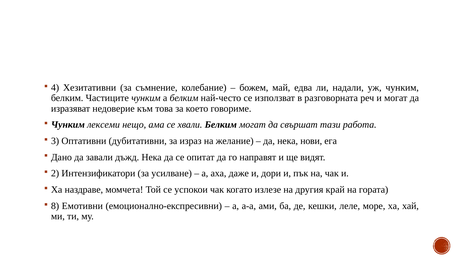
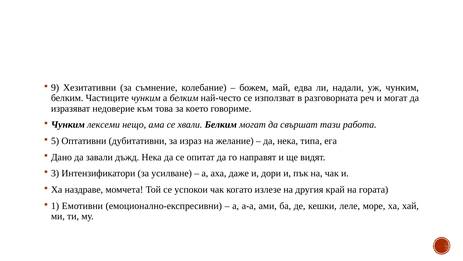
4: 4 -> 9
3: 3 -> 5
нови: нови -> типа
2: 2 -> 3
8: 8 -> 1
